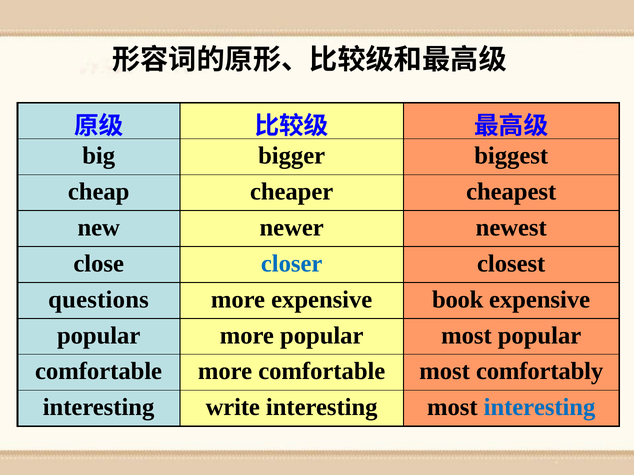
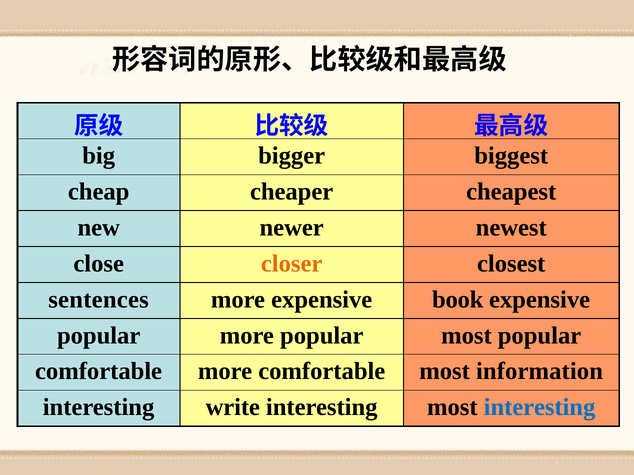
closer colour: blue -> orange
questions: questions -> sentences
comfortably: comfortably -> information
